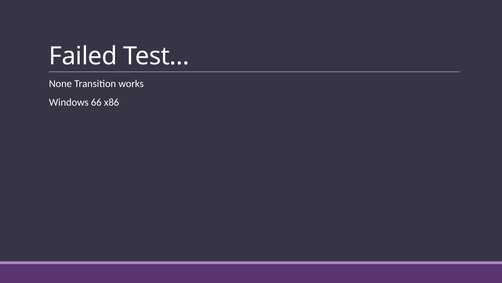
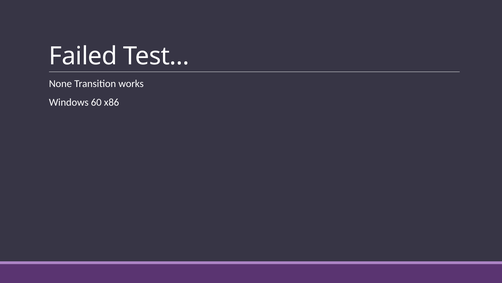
66: 66 -> 60
